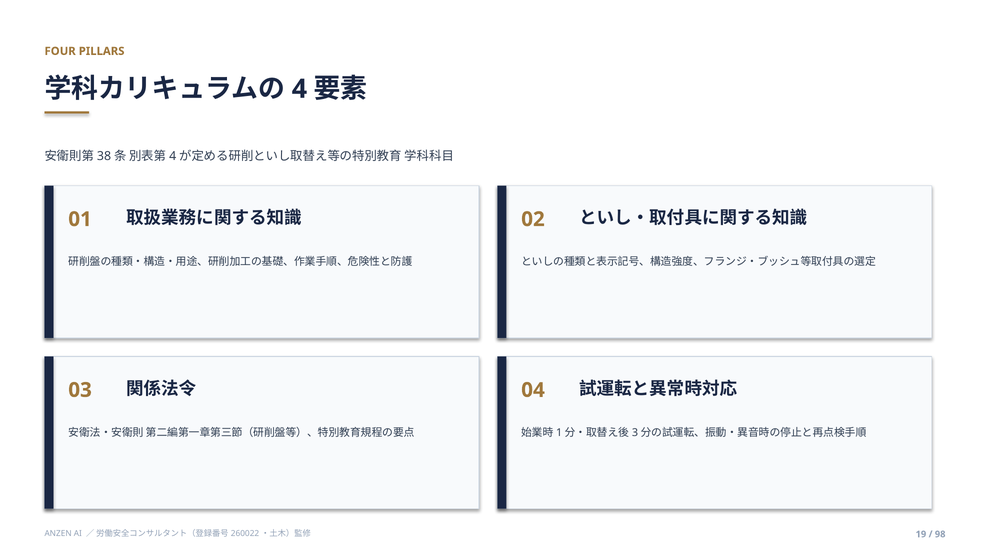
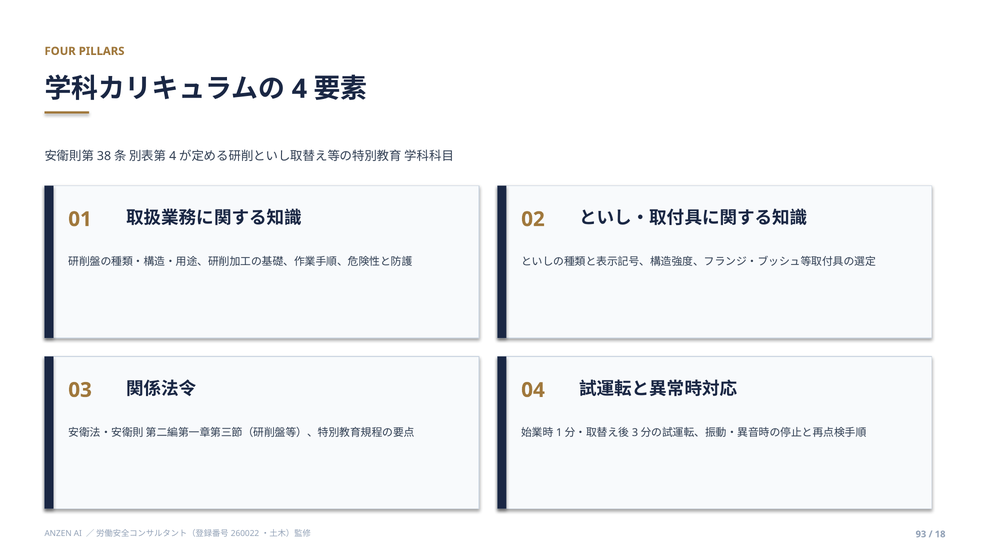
19: 19 -> 93
98: 98 -> 18
